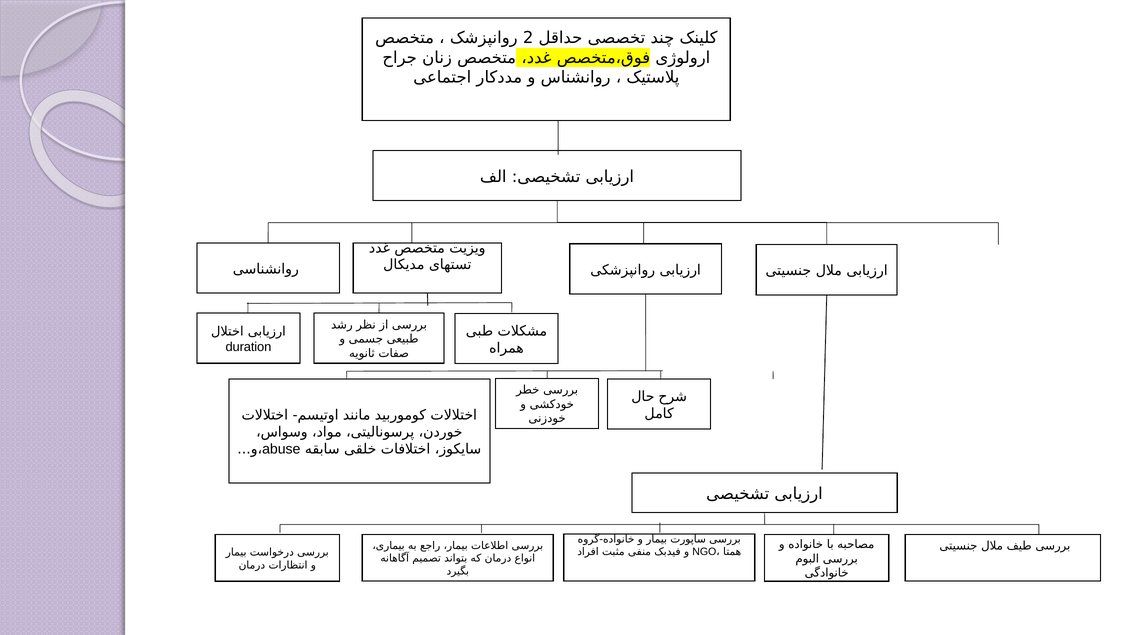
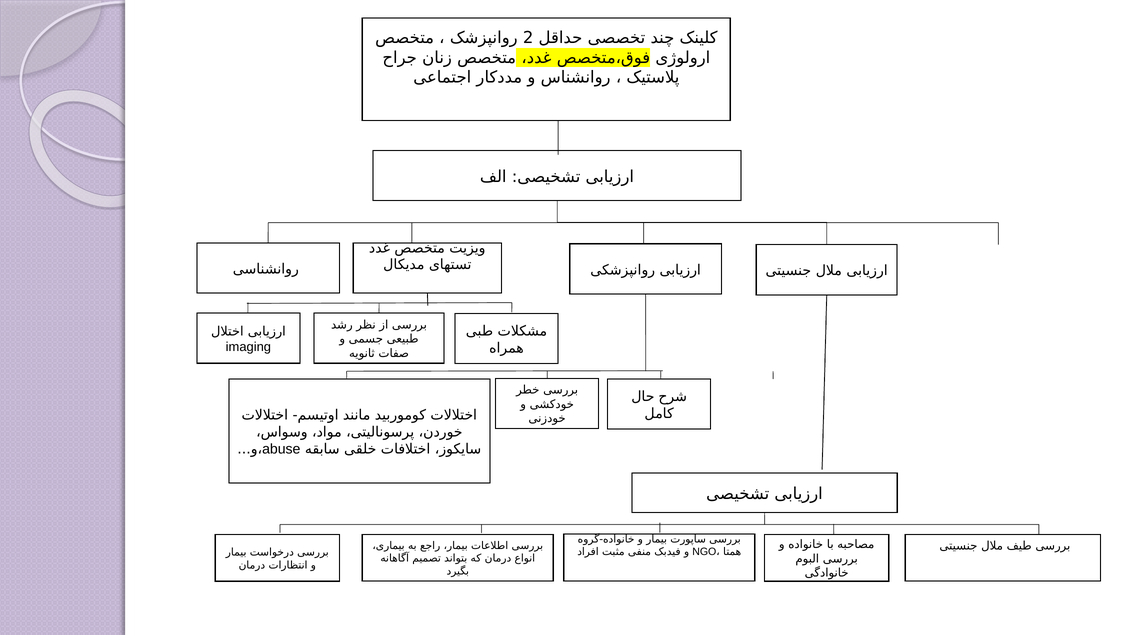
duration: duration -> imaging
